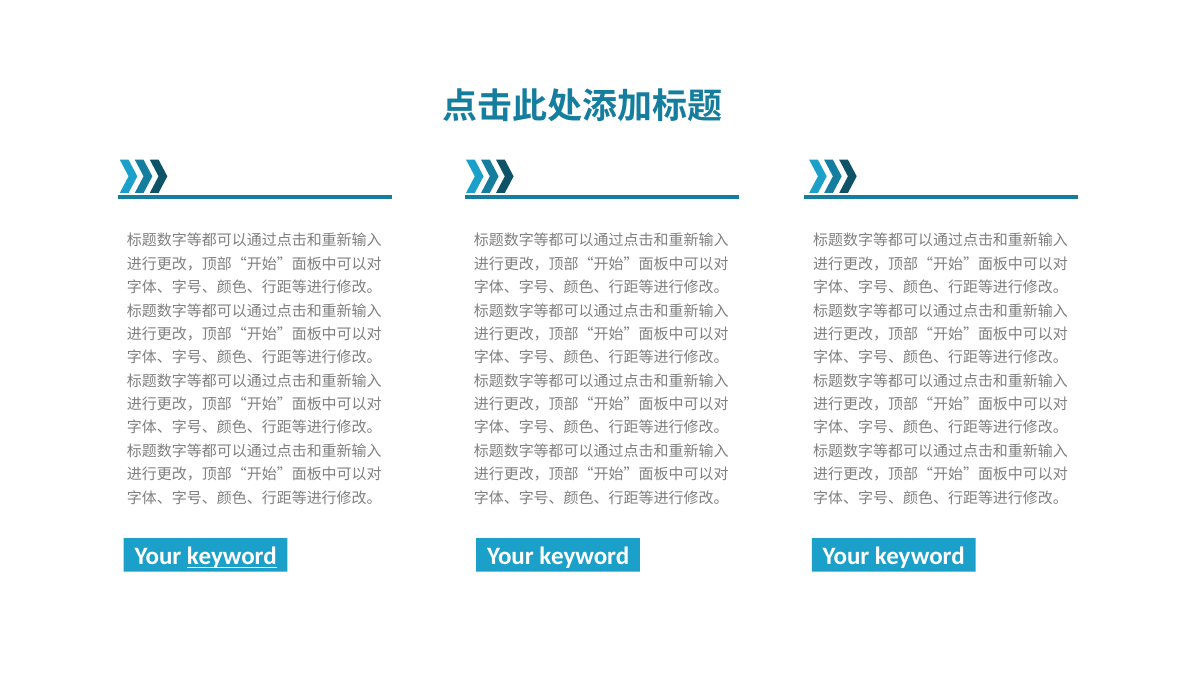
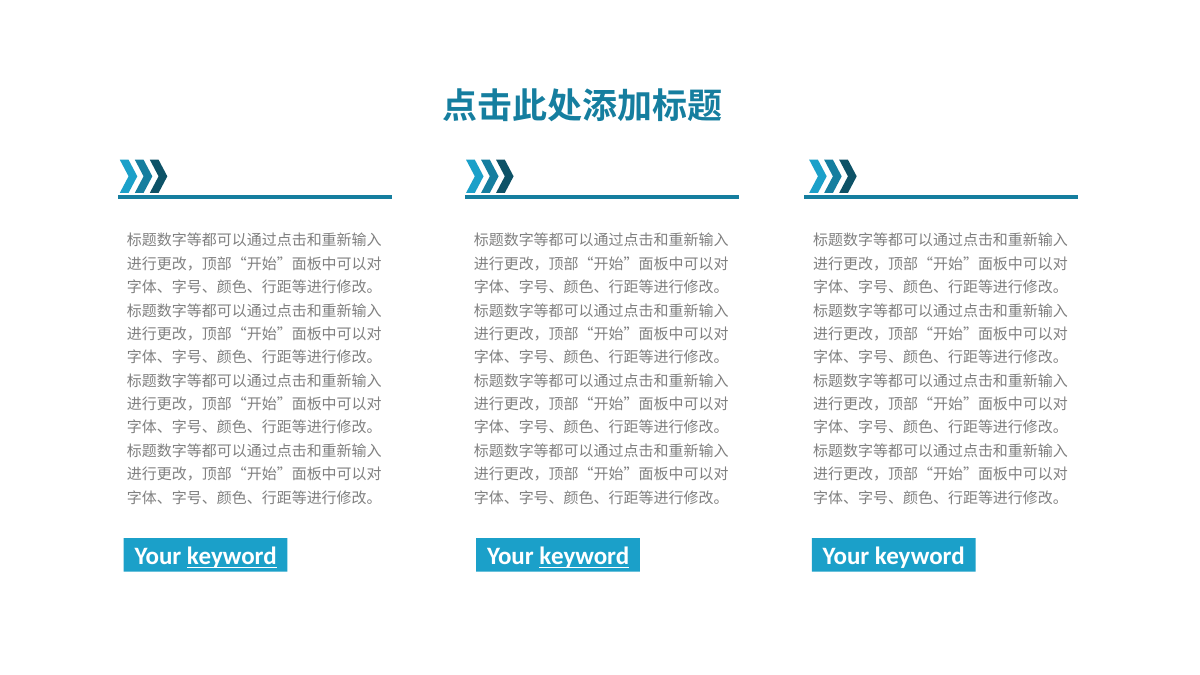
keyword at (584, 557) underline: none -> present
